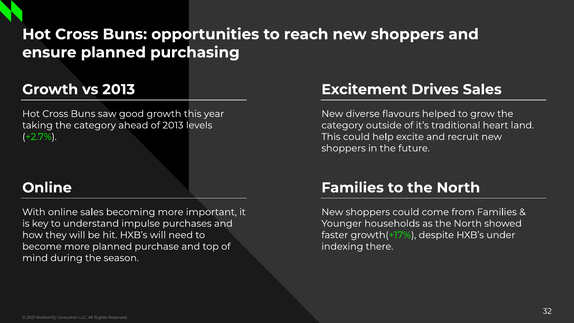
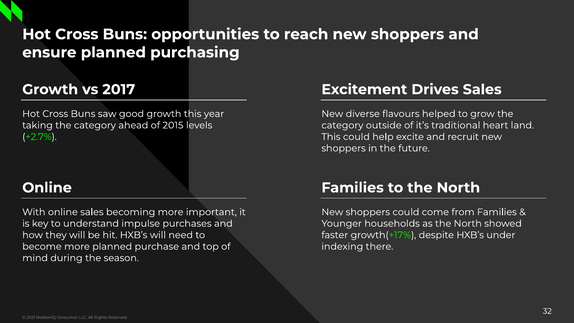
vs 2013: 2013 -> 2017
of 2013: 2013 -> 2015
